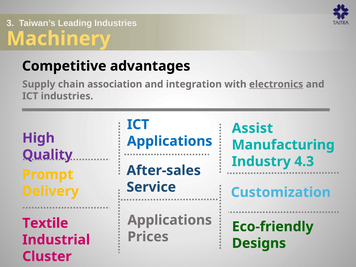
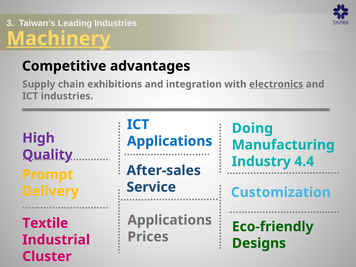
Machinery underline: none -> present
association: association -> exhibitions
Assist: Assist -> Doing
4.3: 4.3 -> 4.4
